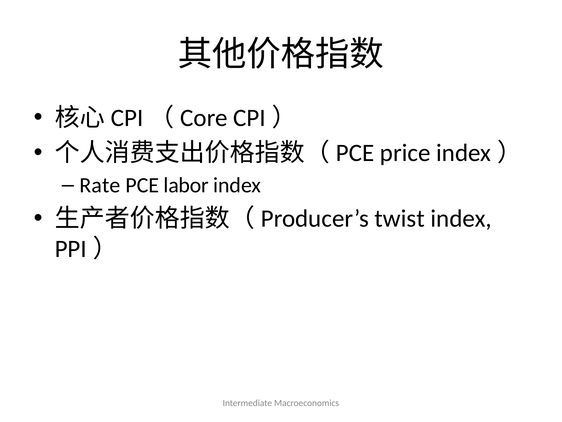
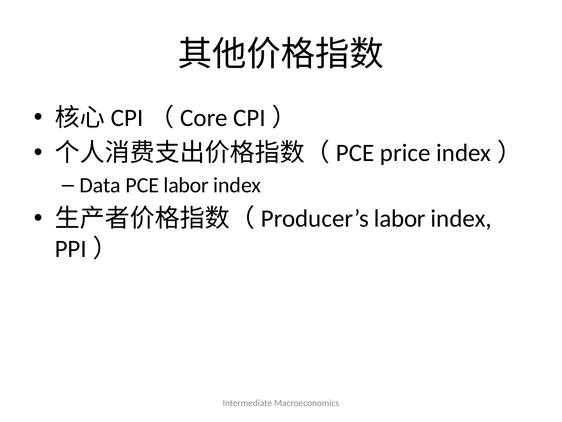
Rate: Rate -> Data
twist at (400, 218): twist -> labor
